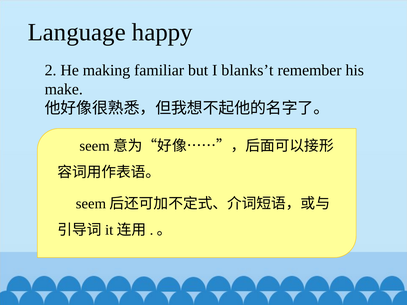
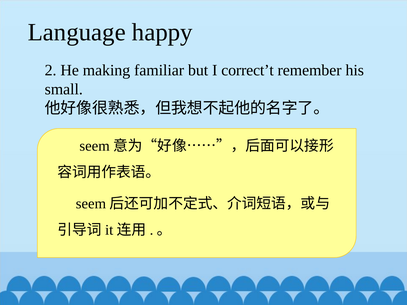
blanks’t: blanks’t -> correct’t
make: make -> small
